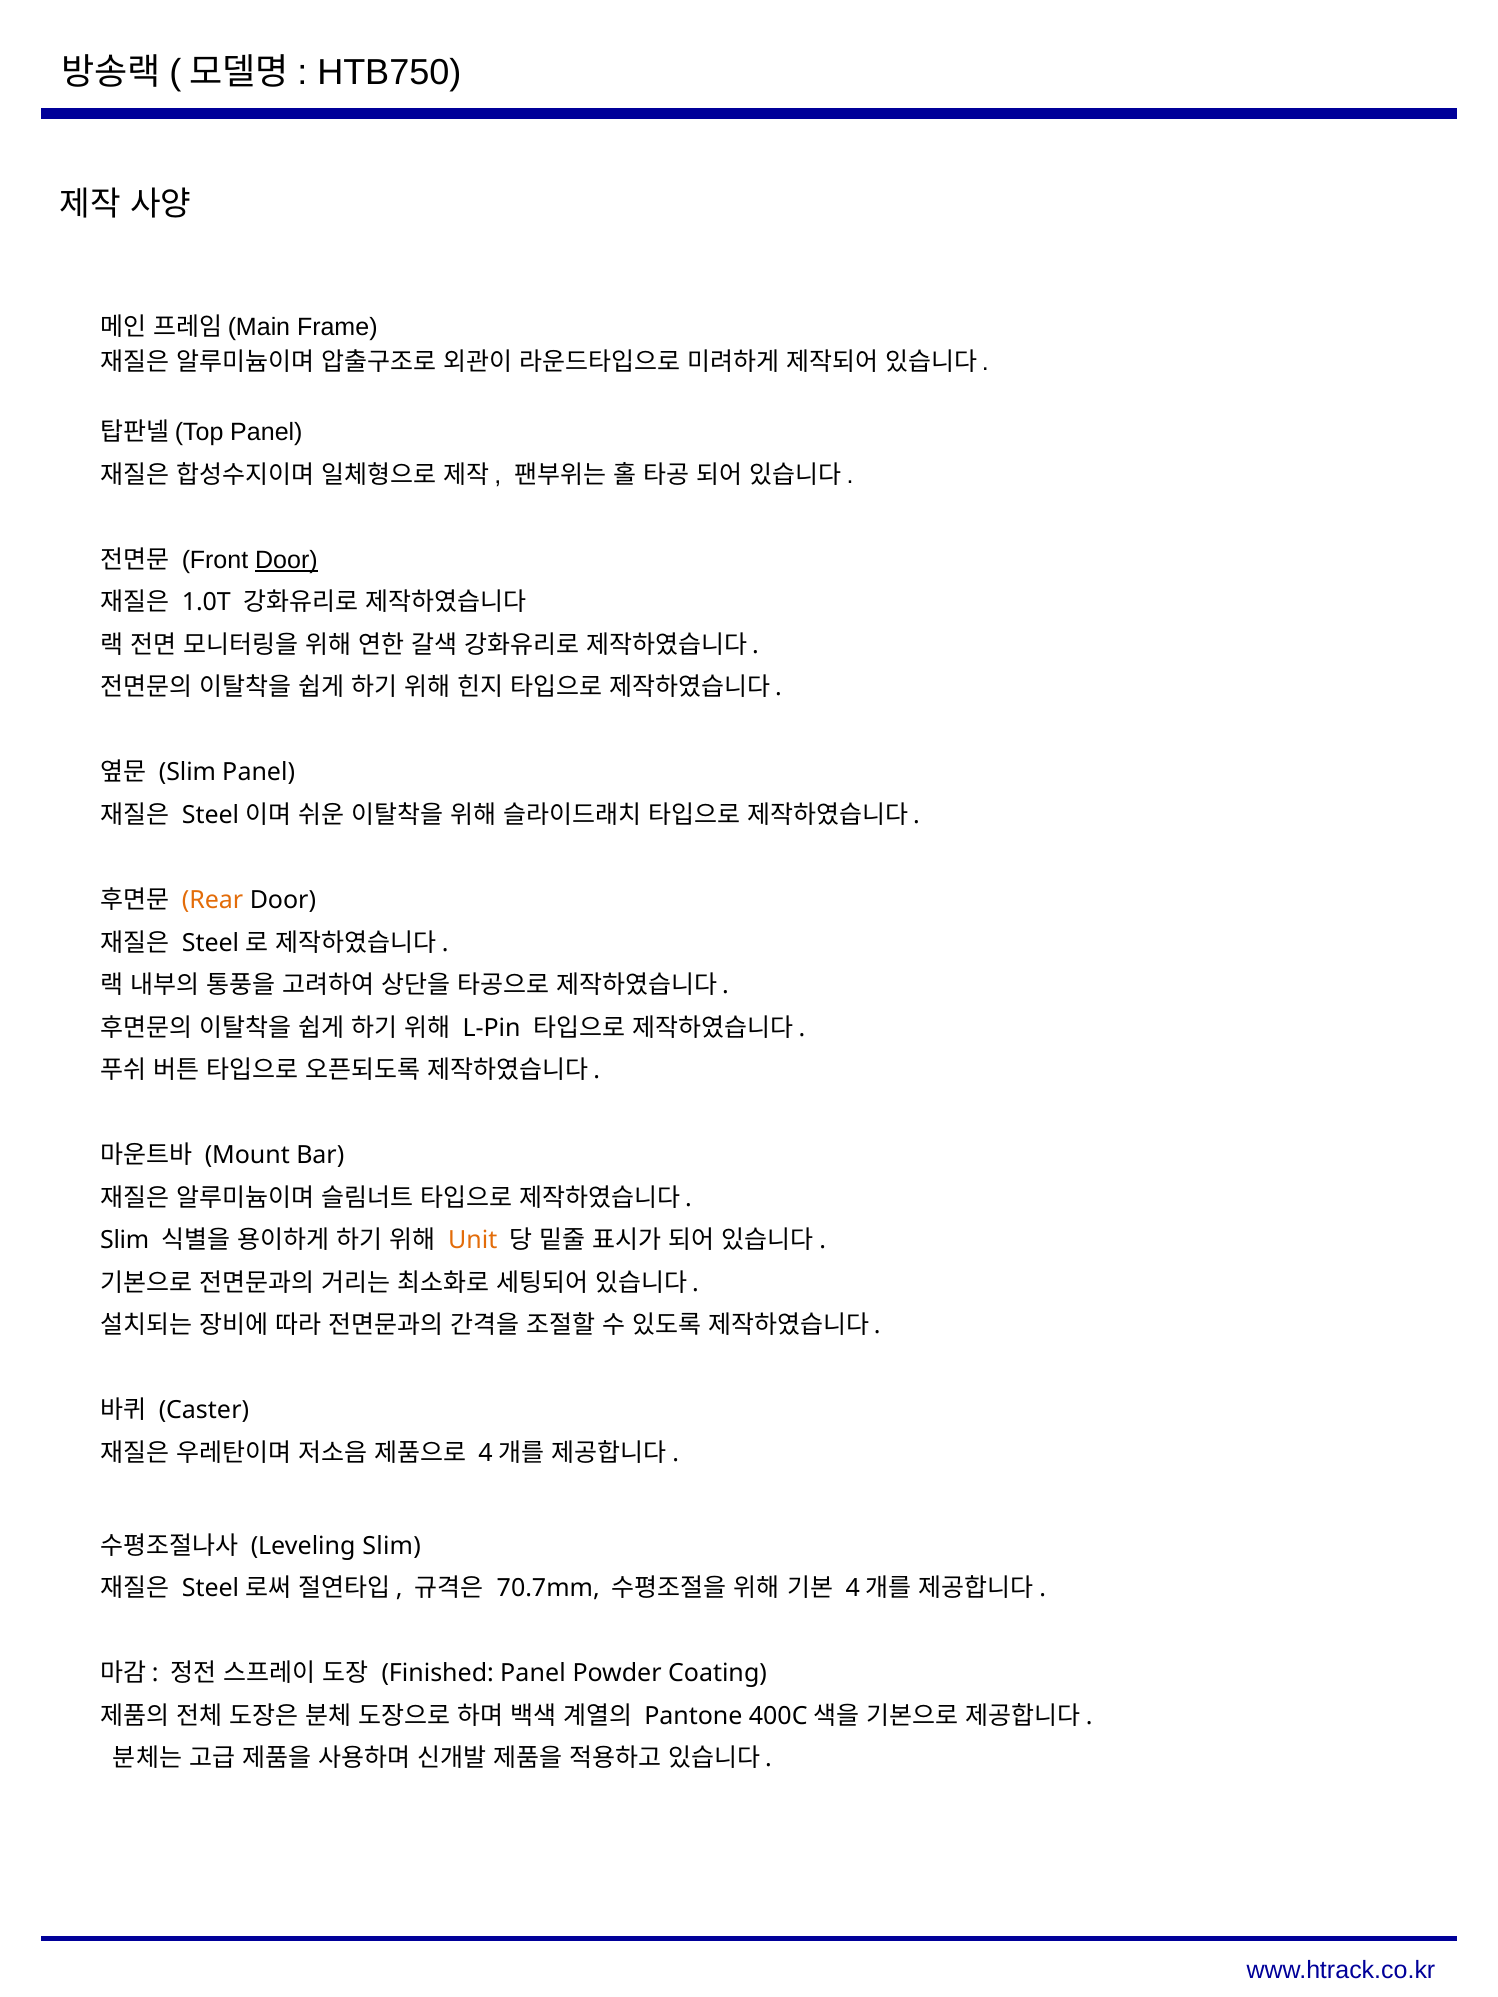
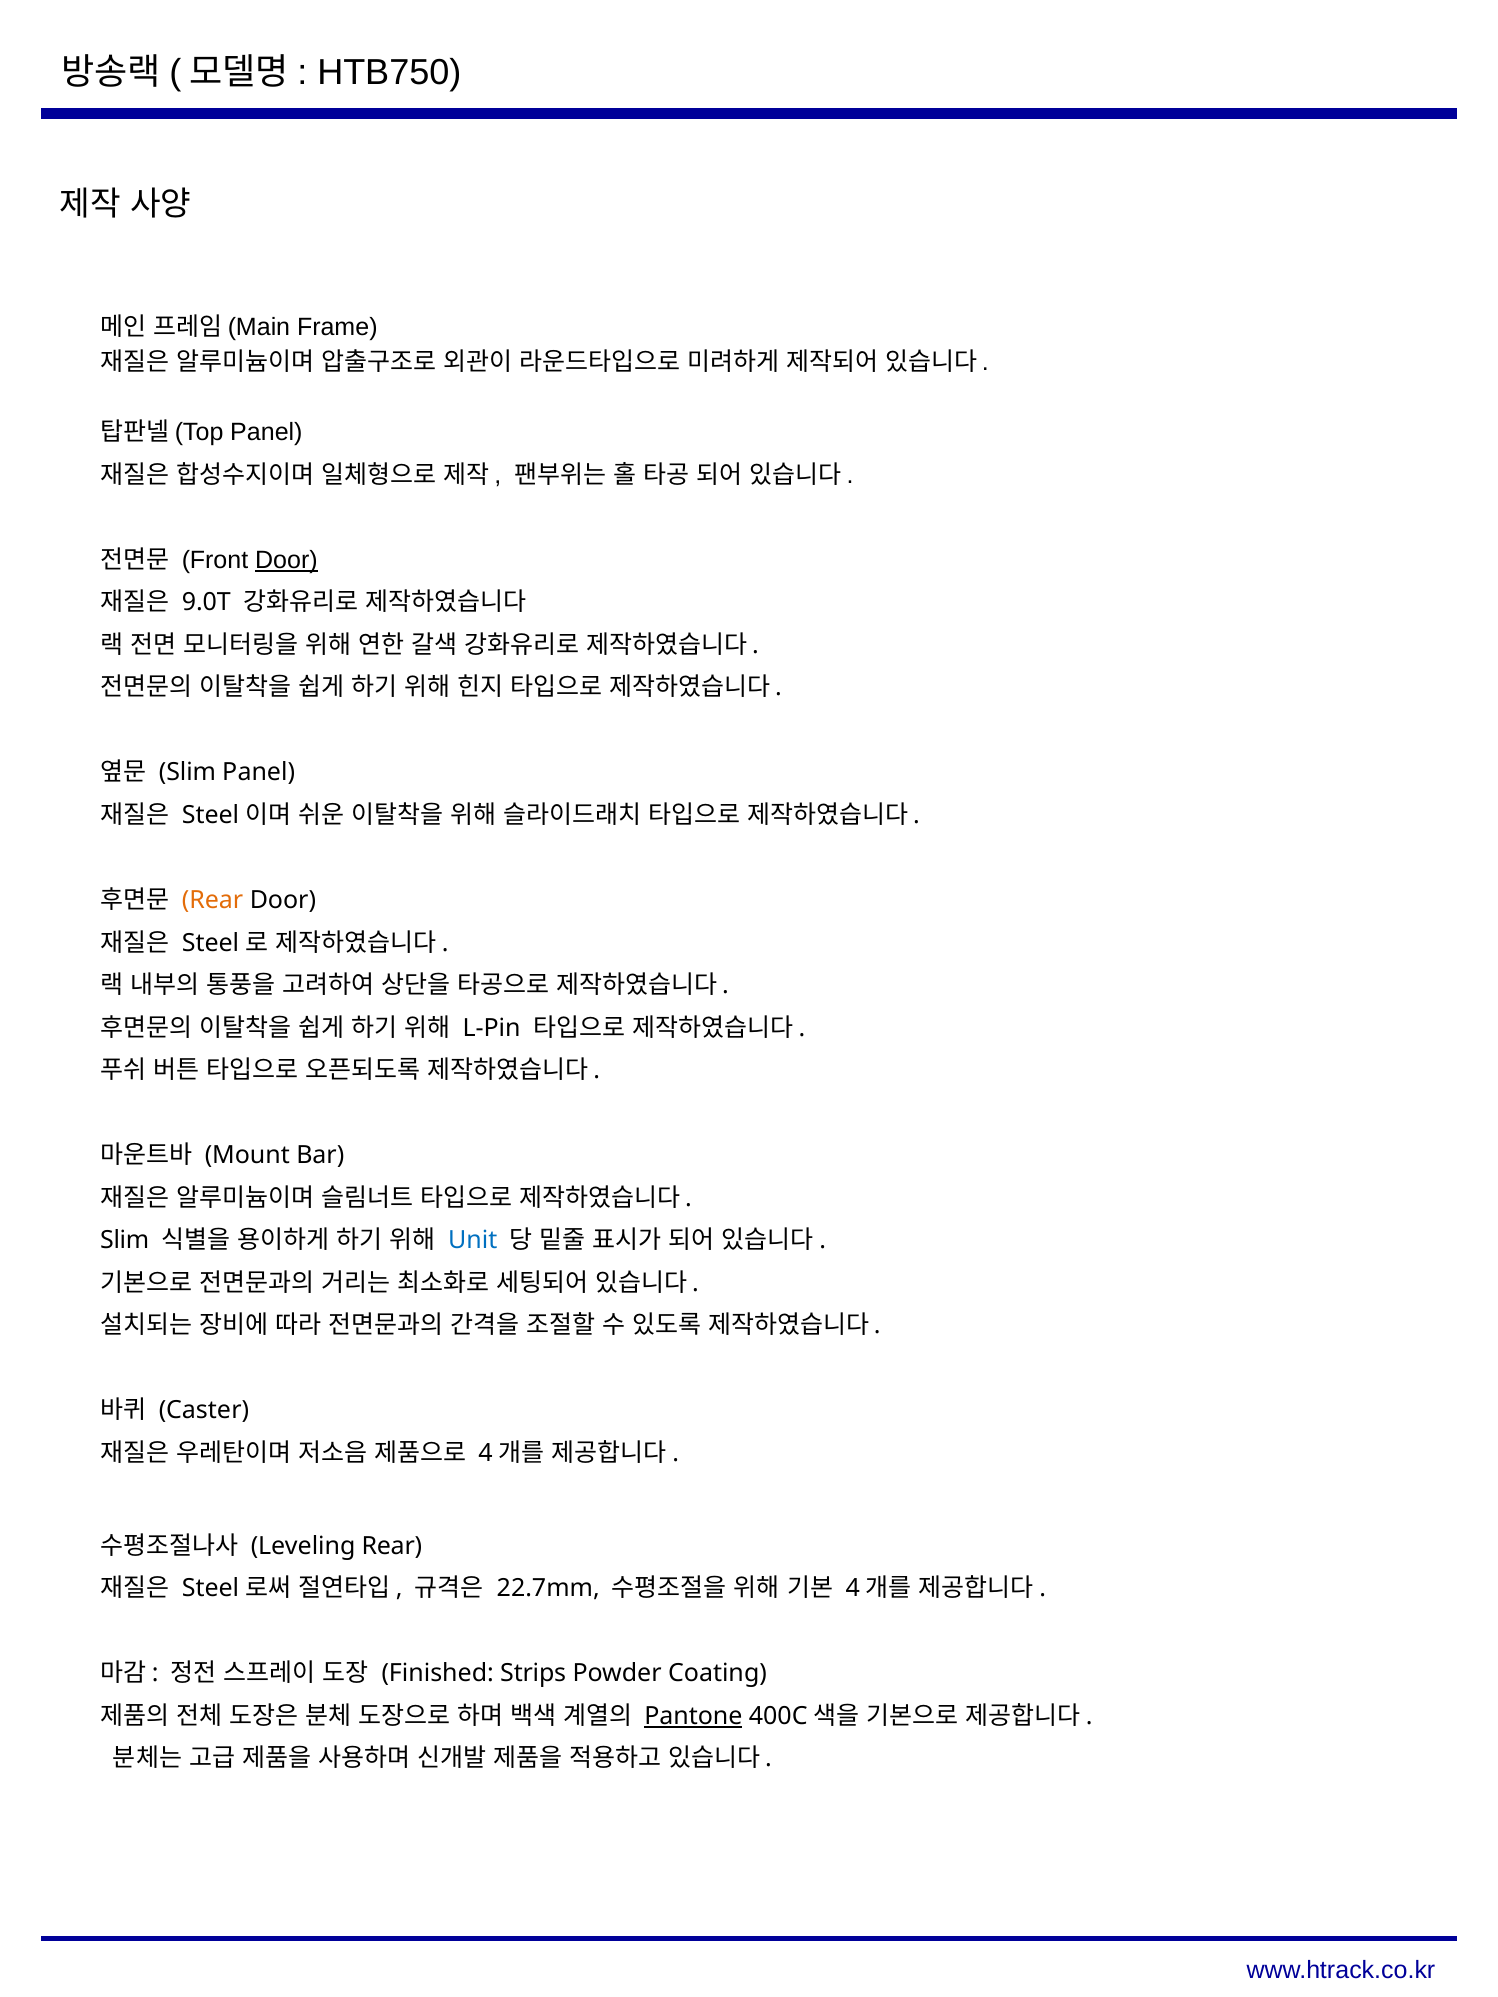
1.0T: 1.0T -> 9.0T
Unit colour: orange -> blue
Leveling Slim: Slim -> Rear
70.7mm: 70.7mm -> 22.7mm
Finished Panel: Panel -> Strips
Pantone underline: none -> present
